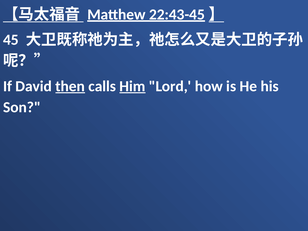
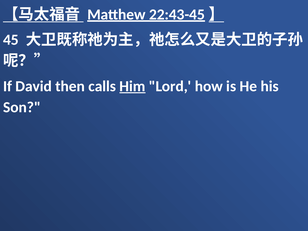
then underline: present -> none
